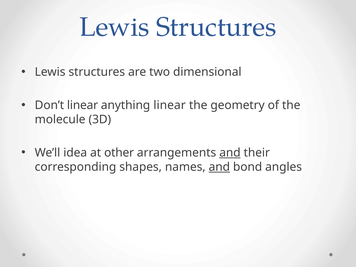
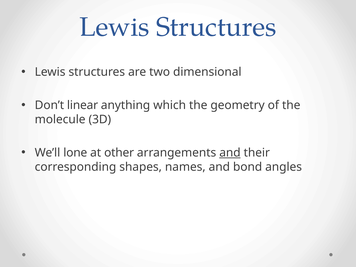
anything linear: linear -> which
idea: idea -> lone
and at (219, 167) underline: present -> none
